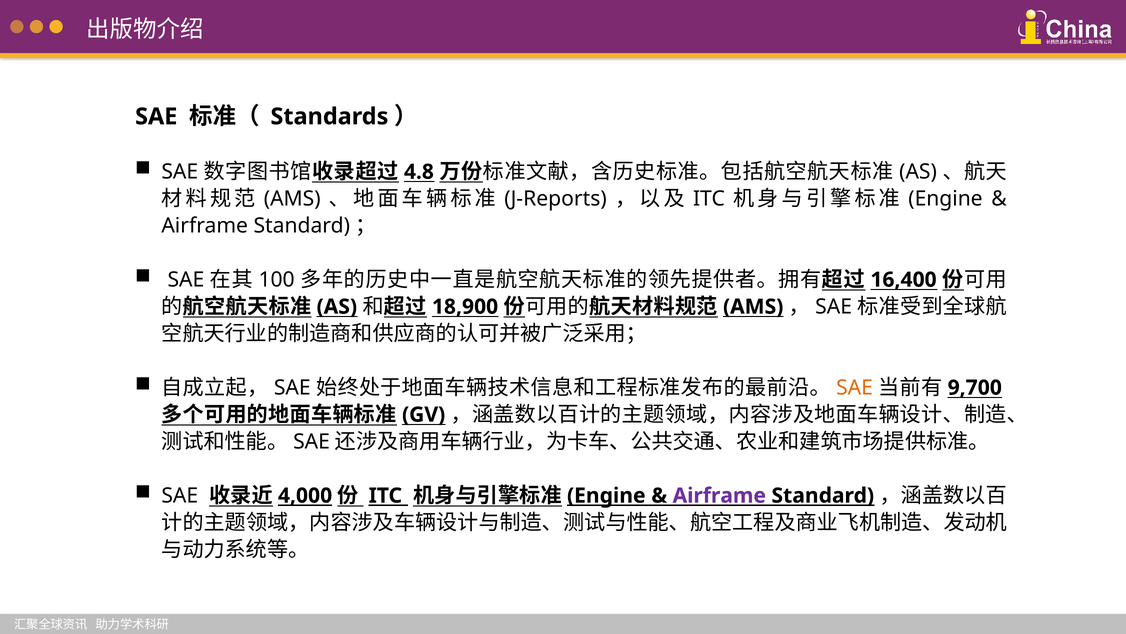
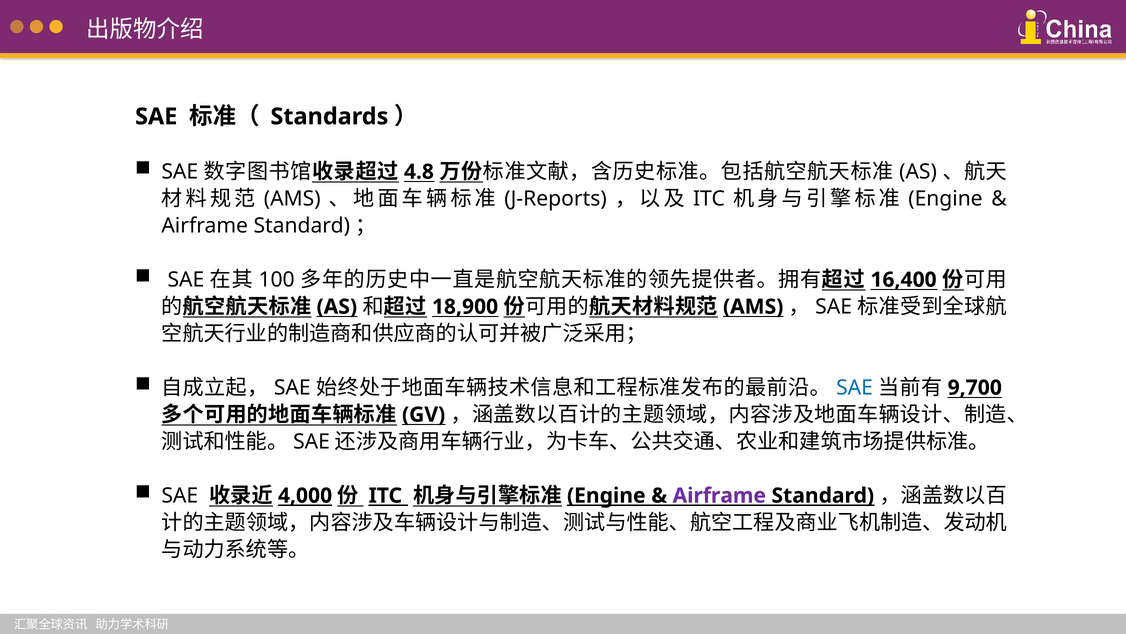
SAE at (855, 387) colour: orange -> blue
